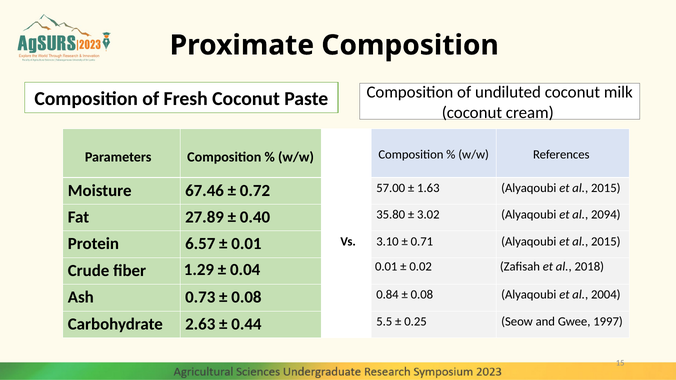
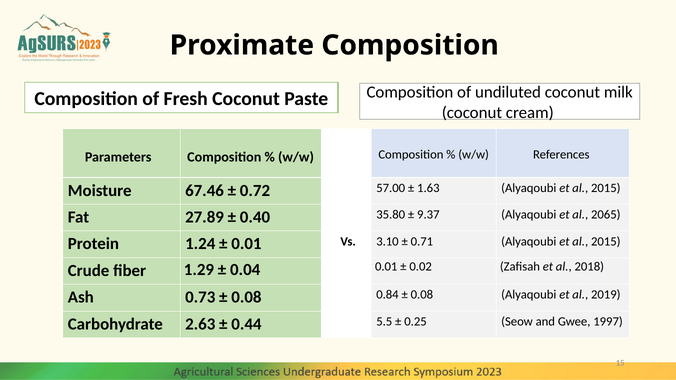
3.02: 3.02 -> 9.37
2094: 2094 -> 2065
6.57: 6.57 -> 1.24
2004: 2004 -> 2019
